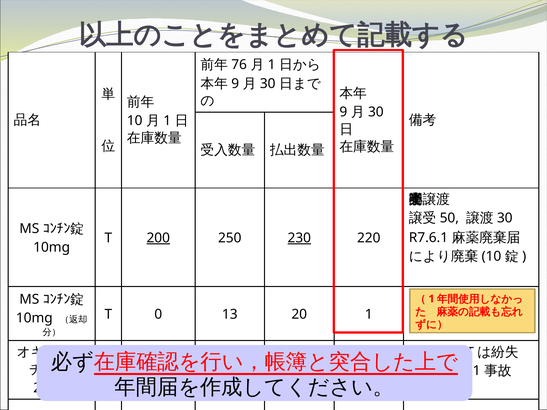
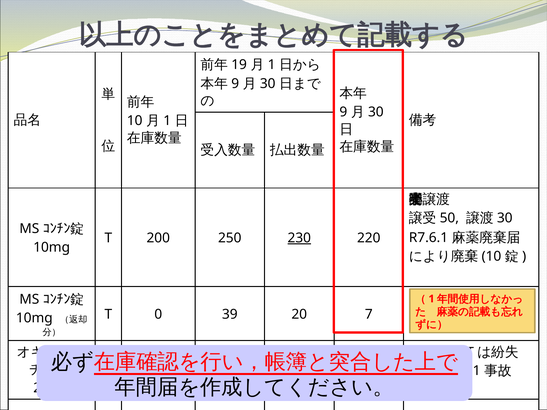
76: 76 -> 19
200 underline: present -> none
13: 13 -> 39
20 1: 1 -> 7
